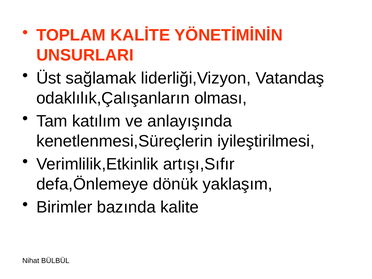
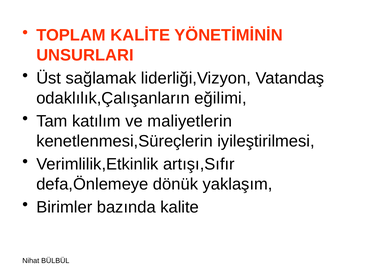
olması: olması -> eğilimi
anlayışında: anlayışında -> maliyetlerin
